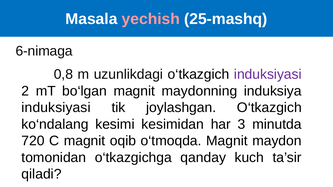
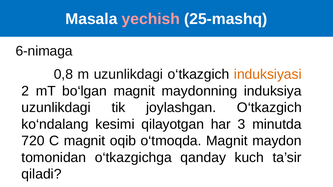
induksiyasi at (268, 74) colour: purple -> orange
induksiyasi at (56, 108): induksiyasi -> uzunlikdagi
kesimidan: kesimidan -> qilayotgan
